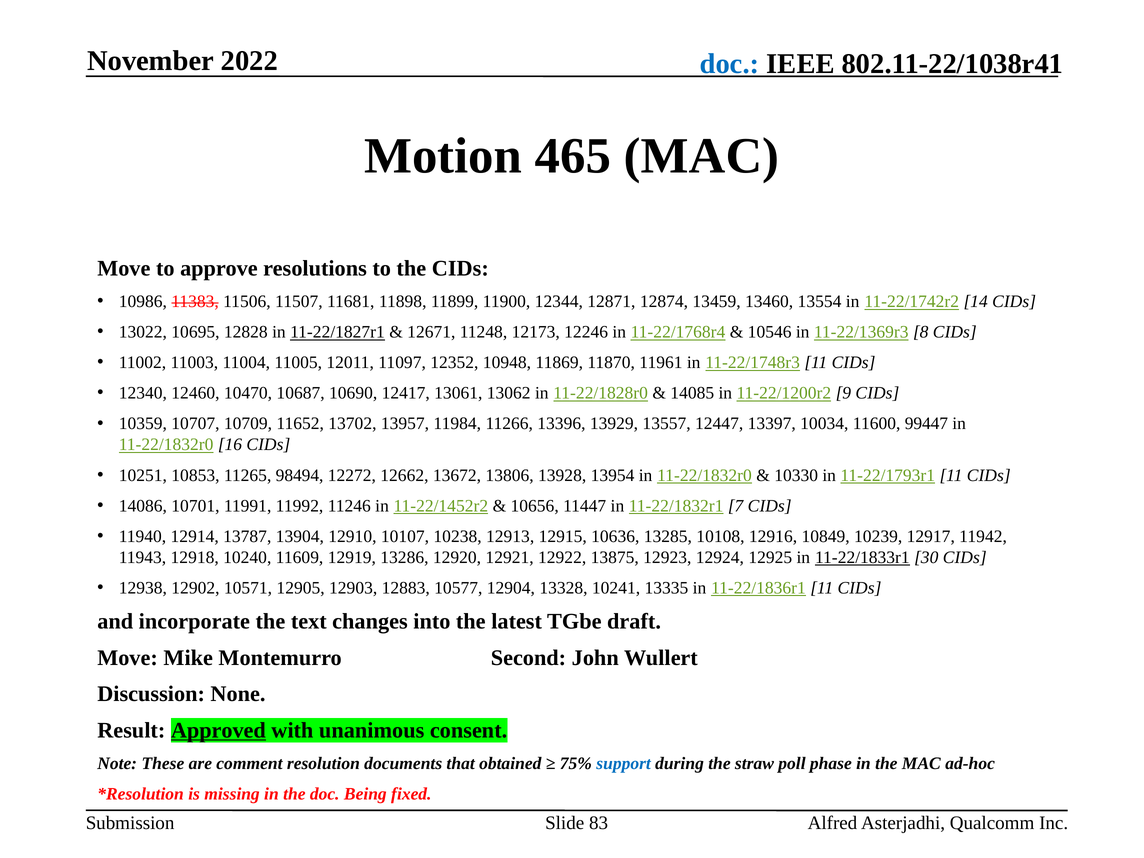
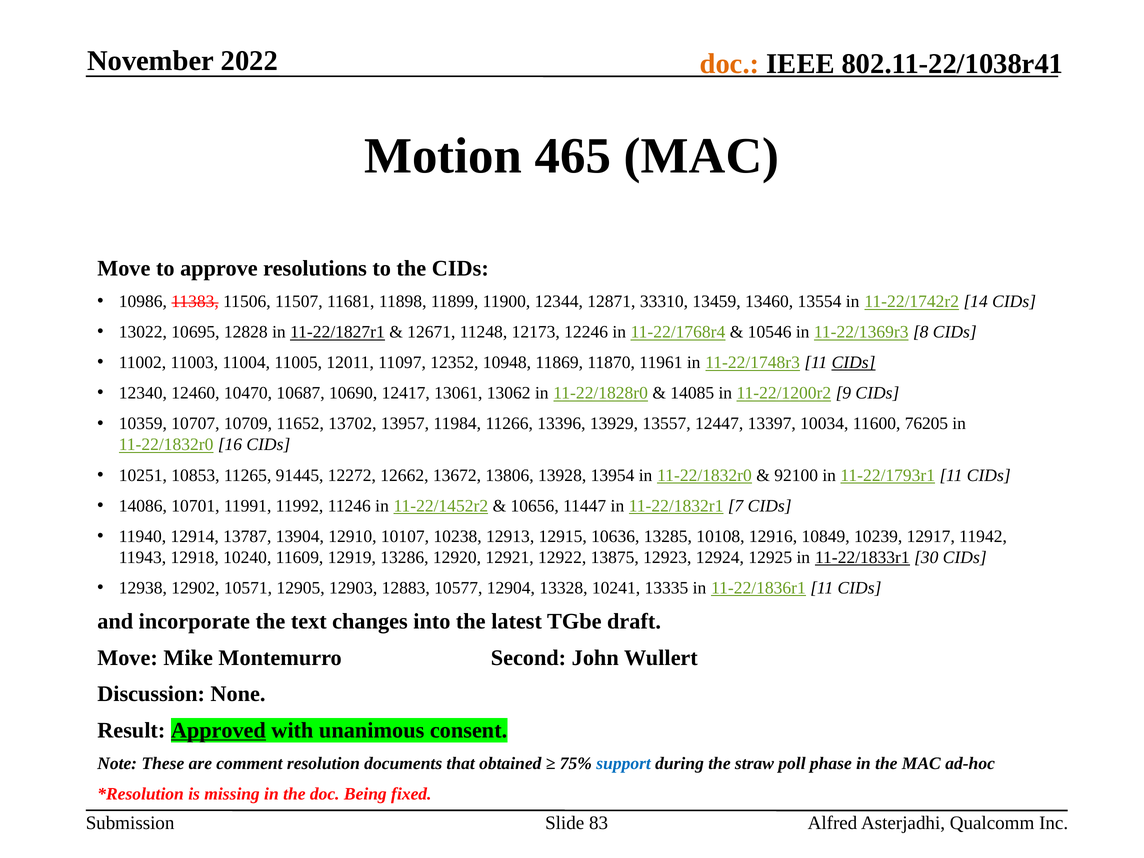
doc at (730, 64) colour: blue -> orange
12874: 12874 -> 33310
CIDs at (854, 363) underline: none -> present
99447: 99447 -> 76205
98494: 98494 -> 91445
10330: 10330 -> 92100
